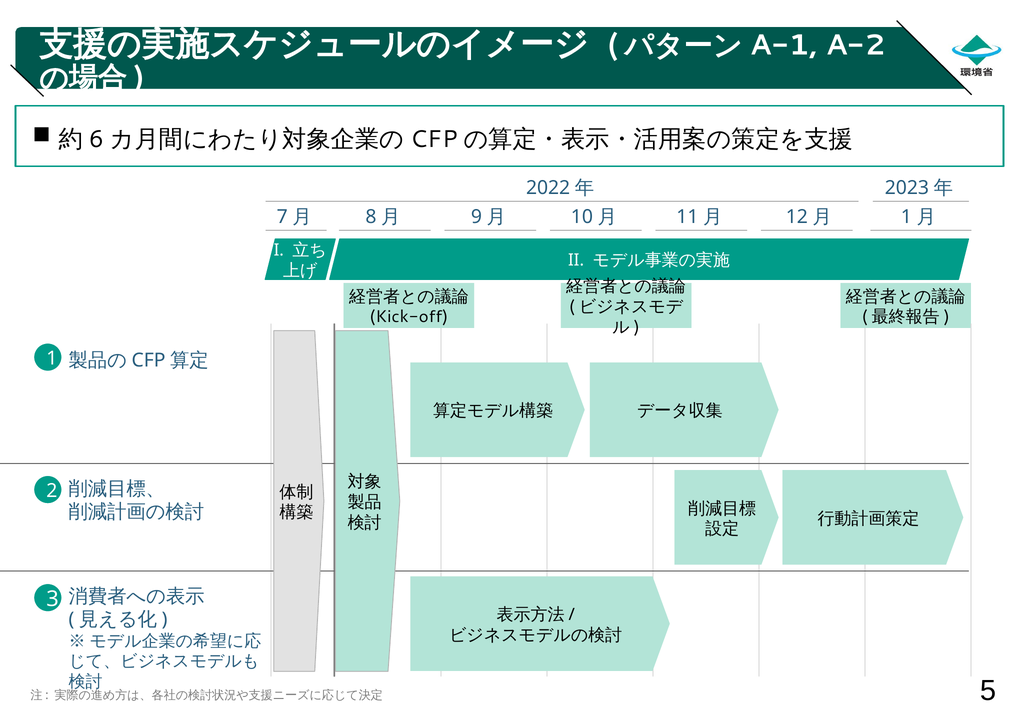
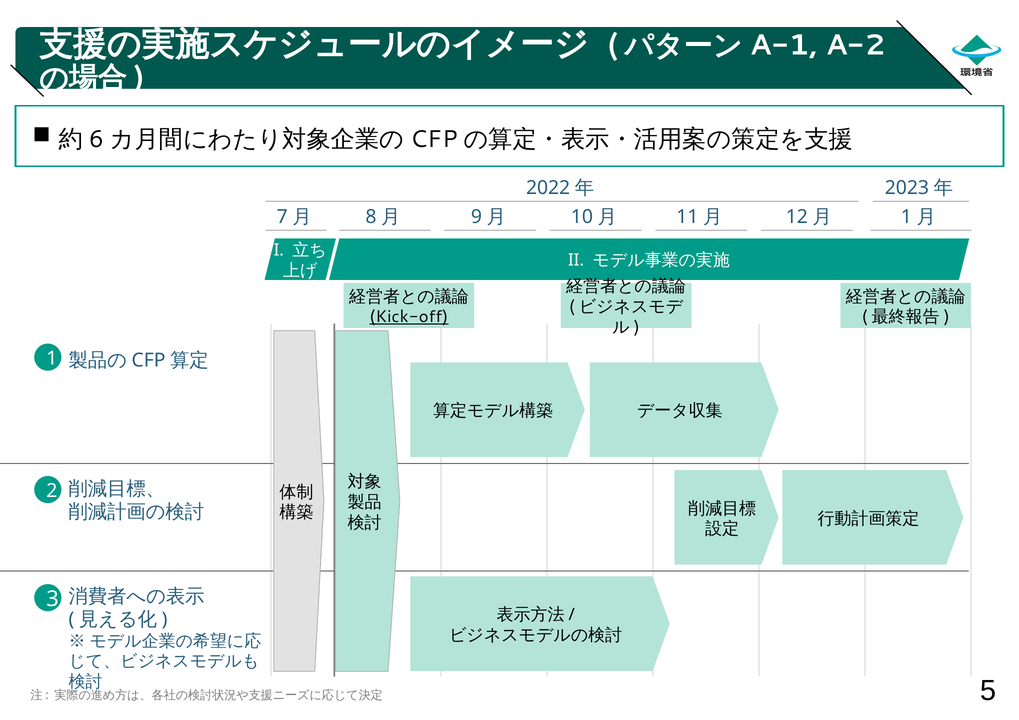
Kick-off underline: none -> present
